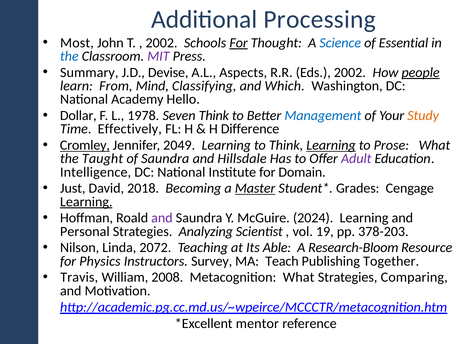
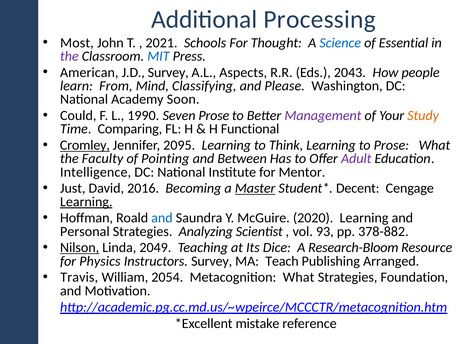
2002 at (162, 43): 2002 -> 2021
For at (239, 43) underline: present -> none
the at (69, 56) colour: blue -> purple
MIT colour: purple -> blue
Summary: Summary -> American
J.D Devise: Devise -> Survey
Eds 2002: 2002 -> 2043
people underline: present -> none
Which: Which -> Please
Hello: Hello -> Soon
Dollar: Dollar -> Could
1978: 1978 -> 1990
Seven Think: Think -> Prose
Management colour: blue -> purple
Effectively: Effectively -> Comparing
Difference: Difference -> Functional
2049: 2049 -> 2095
Learning at (331, 145) underline: present -> none
Taught: Taught -> Faculty
of Saundra: Saundra -> Pointing
Hillsdale: Hillsdale -> Between
Domain: Domain -> Mentor
2018: 2018 -> 2016
Grades: Grades -> Decent
and at (162, 218) colour: purple -> blue
2024: 2024 -> 2020
19: 19 -> 93
378-203: 378-203 -> 378-882
Nilson underline: none -> present
2072: 2072 -> 2049
Able: Able -> Dice
Together: Together -> Arranged
2008: 2008 -> 2054
Comparing: Comparing -> Foundation
mentor: mentor -> mistake
